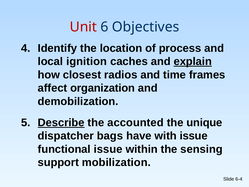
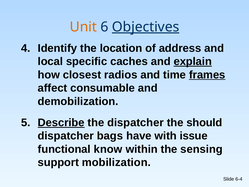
Unit colour: red -> orange
Objectives underline: none -> present
process: process -> address
ignition: ignition -> specific
frames underline: none -> present
organization: organization -> consumable
the accounted: accounted -> dispatcher
unique: unique -> should
functional issue: issue -> know
